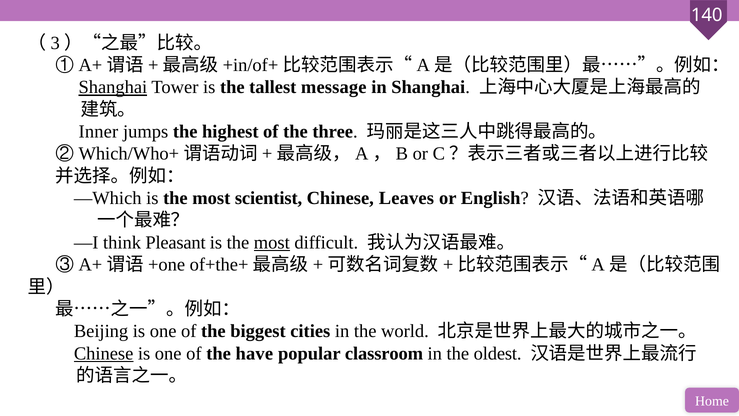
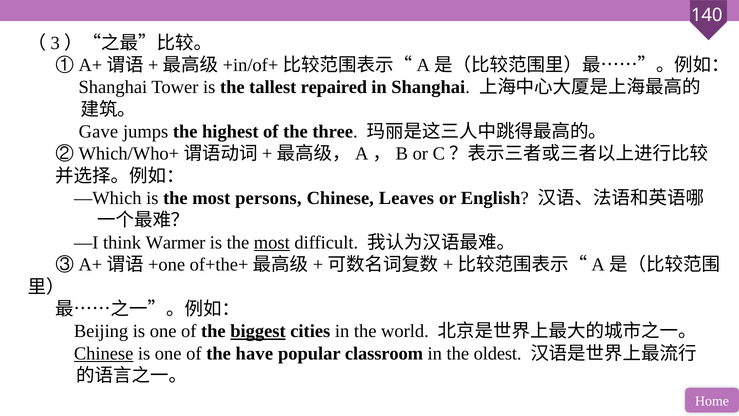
Shanghai at (113, 87) underline: present -> none
message: message -> repaired
Inner: Inner -> Gave
scientist: scientist -> persons
Pleasant: Pleasant -> Warmer
biggest underline: none -> present
